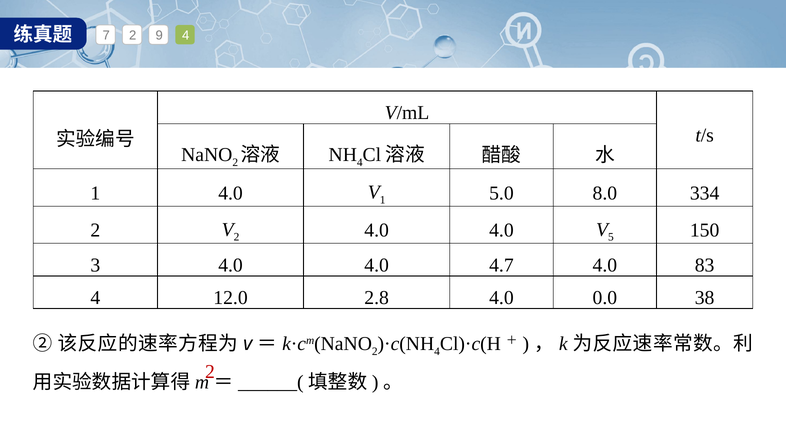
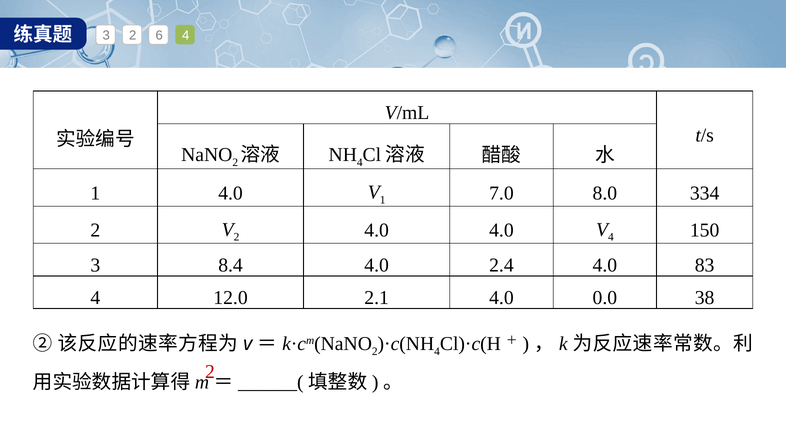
7 at (106, 36): 7 -> 3
9: 9 -> 6
5.0: 5.0 -> 7.0
5 at (611, 237): 5 -> 4
3 4.0: 4.0 -> 8.4
4.7: 4.7 -> 2.4
2.8: 2.8 -> 2.1
